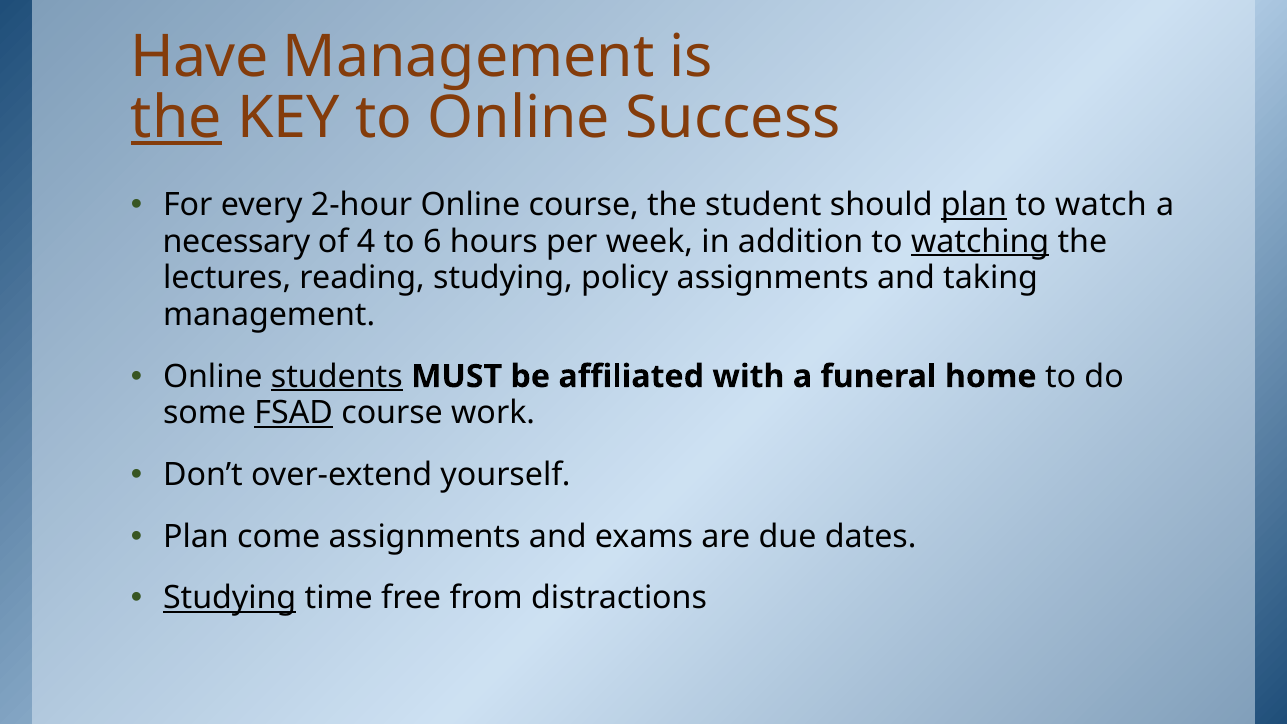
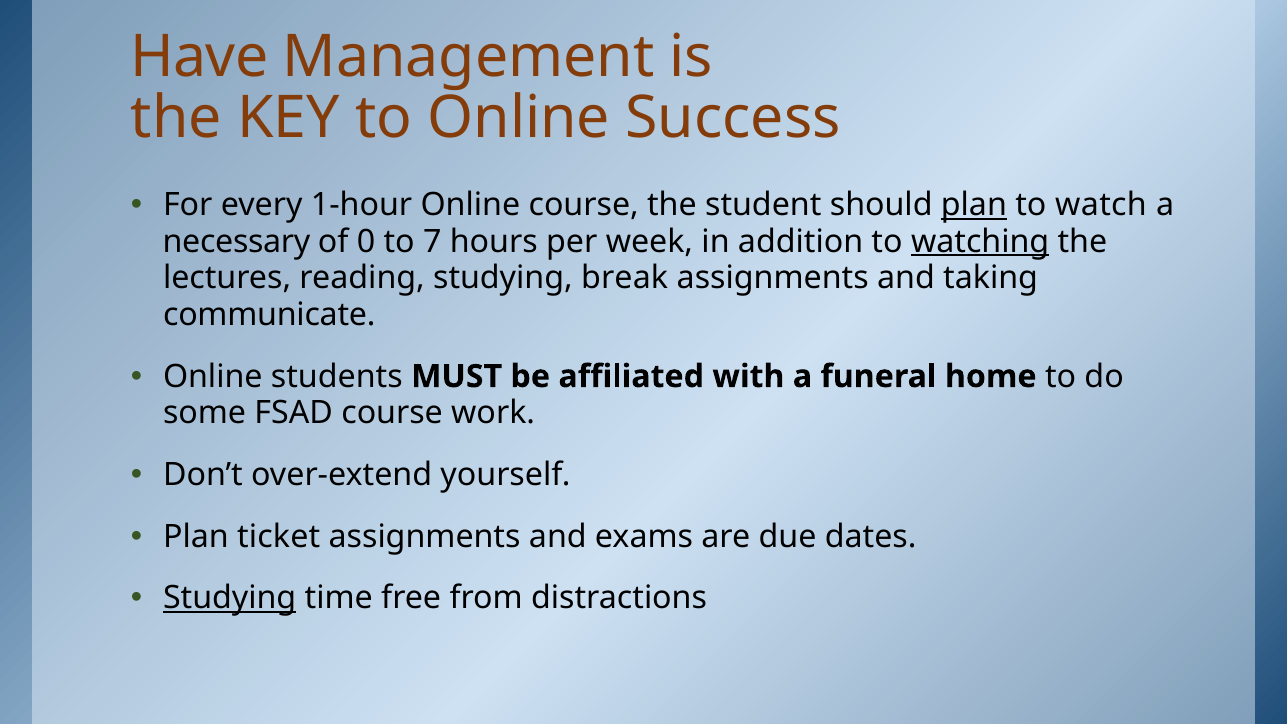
the at (176, 118) underline: present -> none
2-hour: 2-hour -> 1-hour
4: 4 -> 0
6: 6 -> 7
policy: policy -> break
management at (269, 315): management -> communicate
students underline: present -> none
FSAD underline: present -> none
come: come -> ticket
